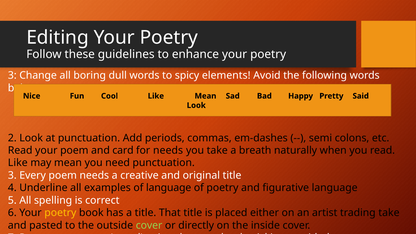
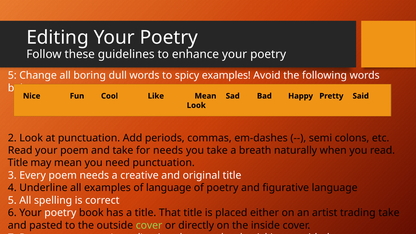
3 at (12, 76): 3 -> 5
spicy elements: elements -> examples
and card: card -> take
Like at (18, 163): Like -> Title
poetry at (60, 213) colour: yellow -> white
